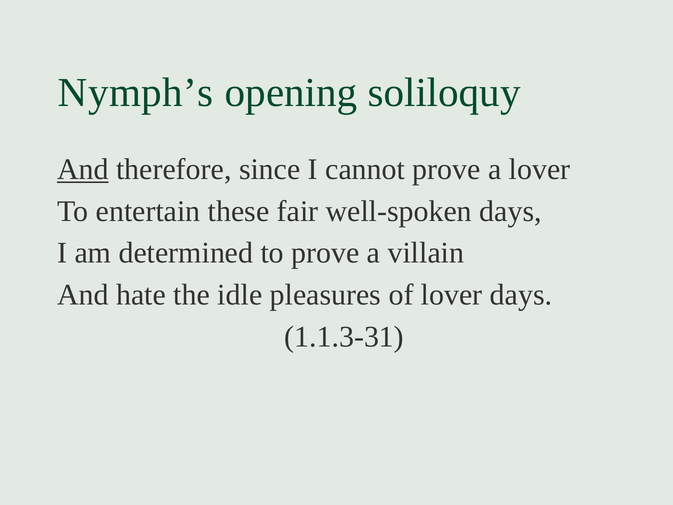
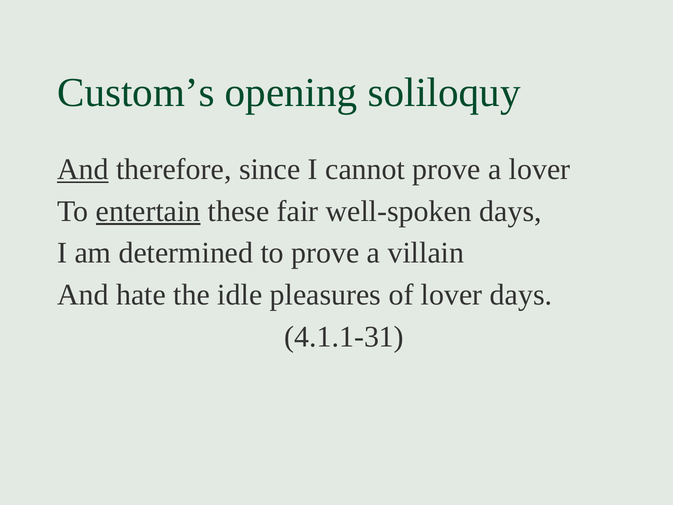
Nymph’s: Nymph’s -> Custom’s
entertain underline: none -> present
1.1.3-31: 1.1.3-31 -> 4.1.1-31
